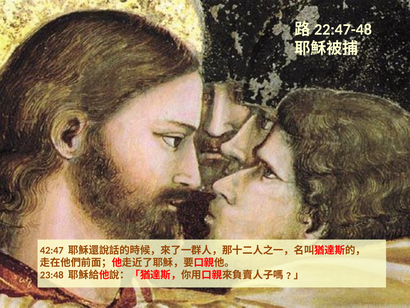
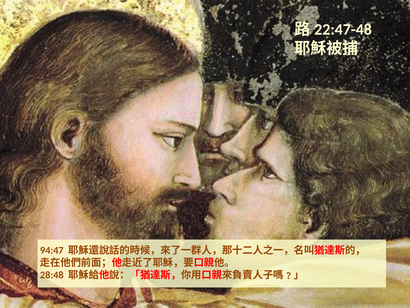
42:47: 42:47 -> 94:47
23:48: 23:48 -> 28:48
